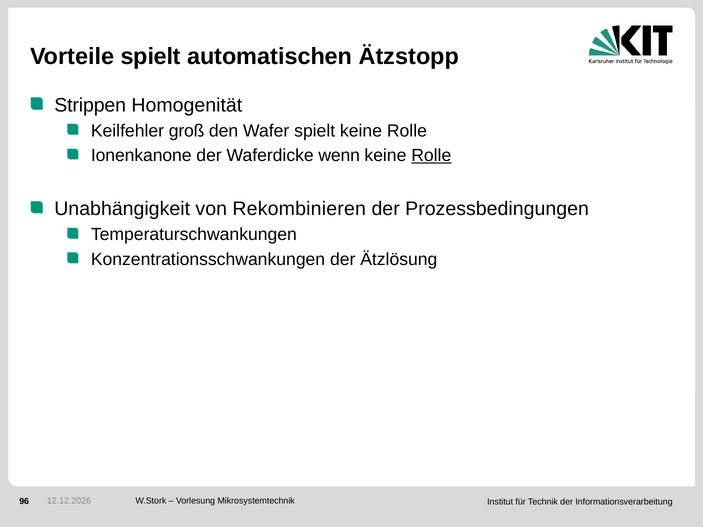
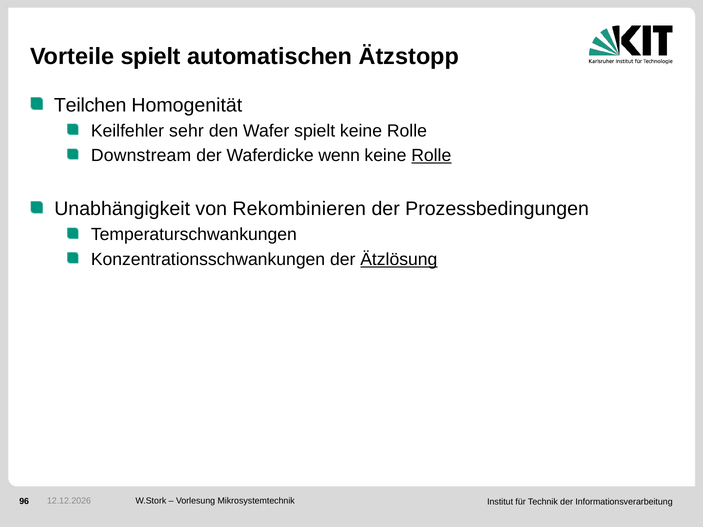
Strippen: Strippen -> Teilchen
groß: groß -> sehr
Ionenkanone: Ionenkanone -> Downstream
Ätzlösung underline: none -> present
